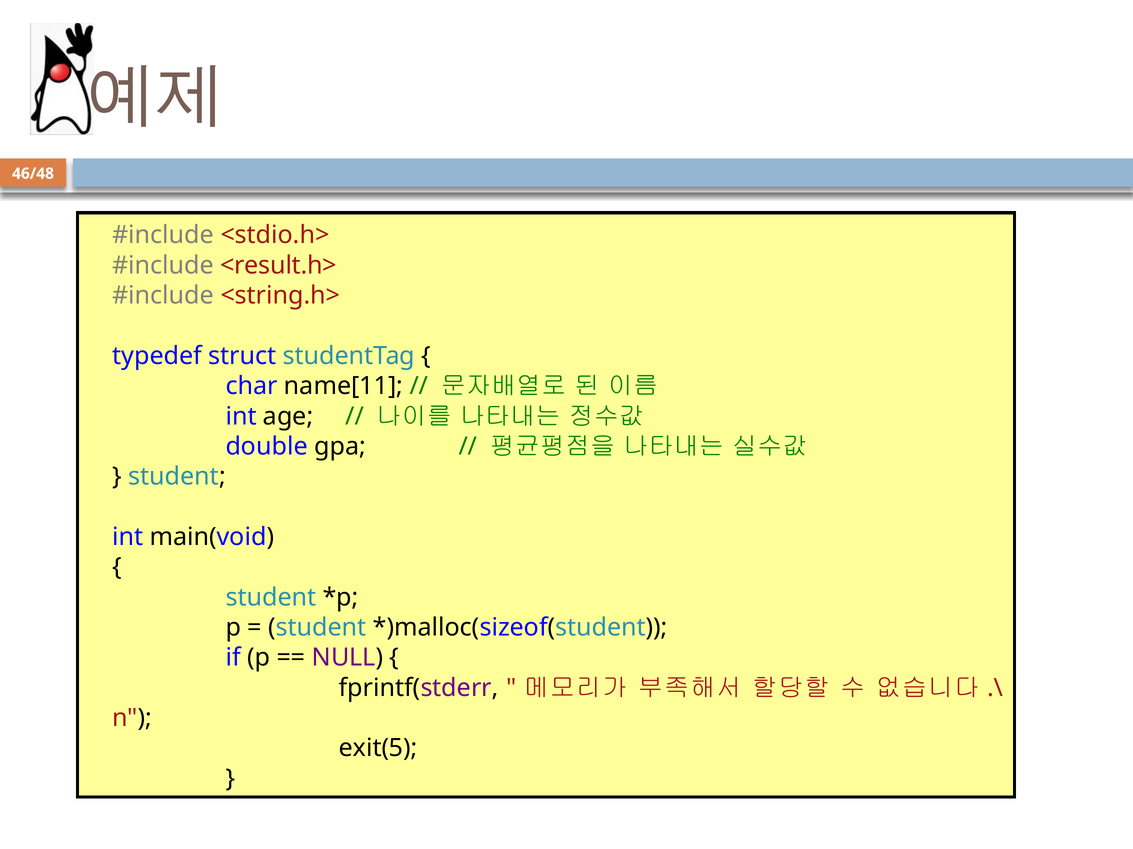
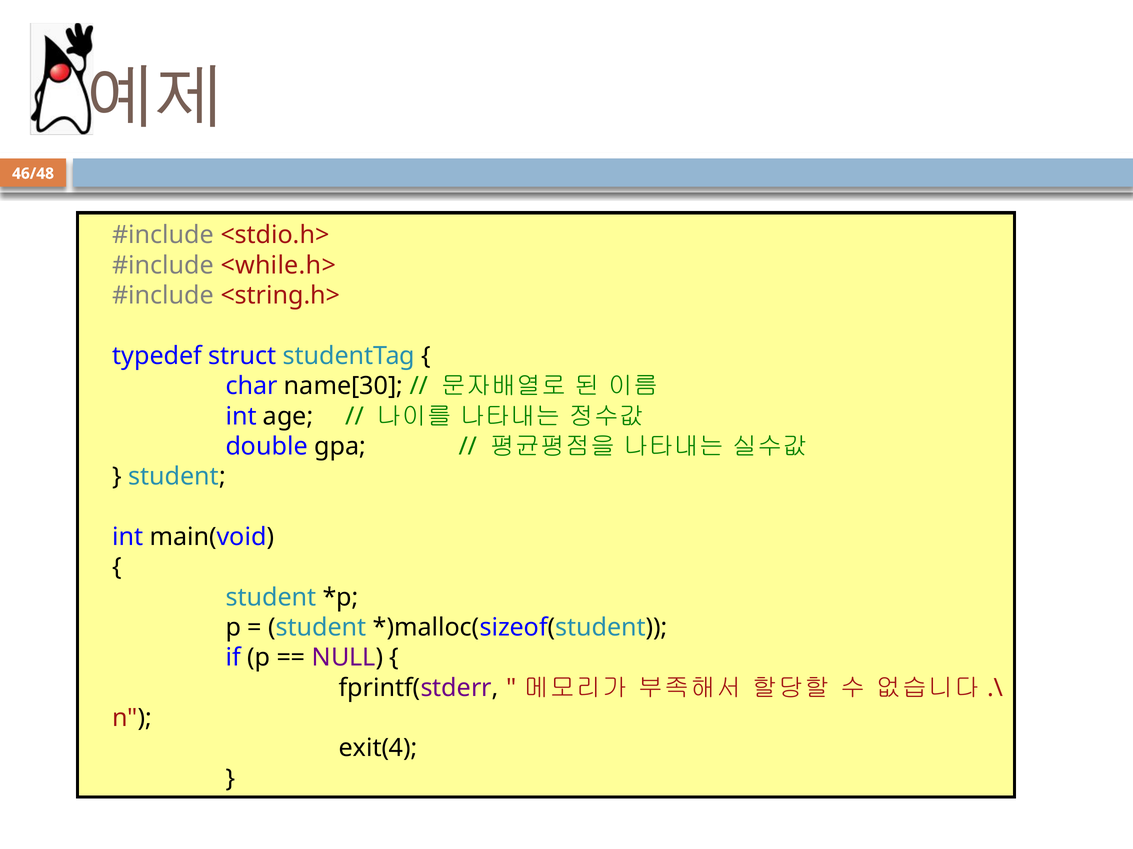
<result.h>: <result.h> -> <while.h>
name[11: name[11 -> name[30
exit(5: exit(5 -> exit(4
